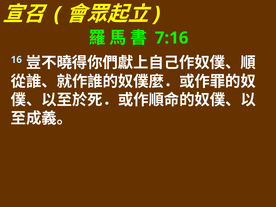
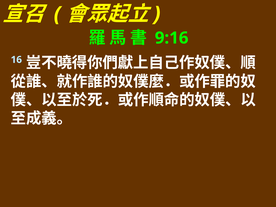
7:16: 7:16 -> 9:16
